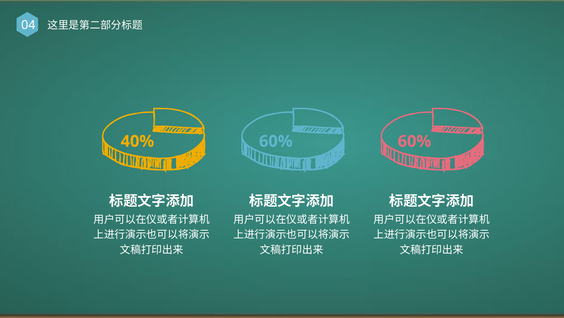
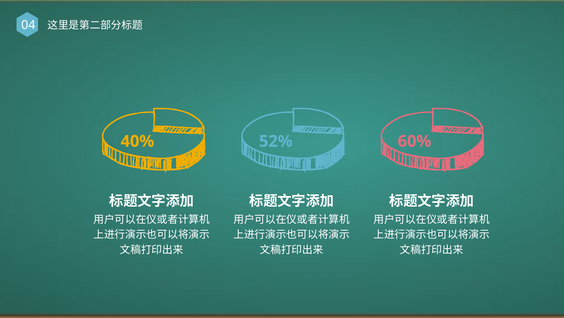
40% 60%: 60% -> 52%
